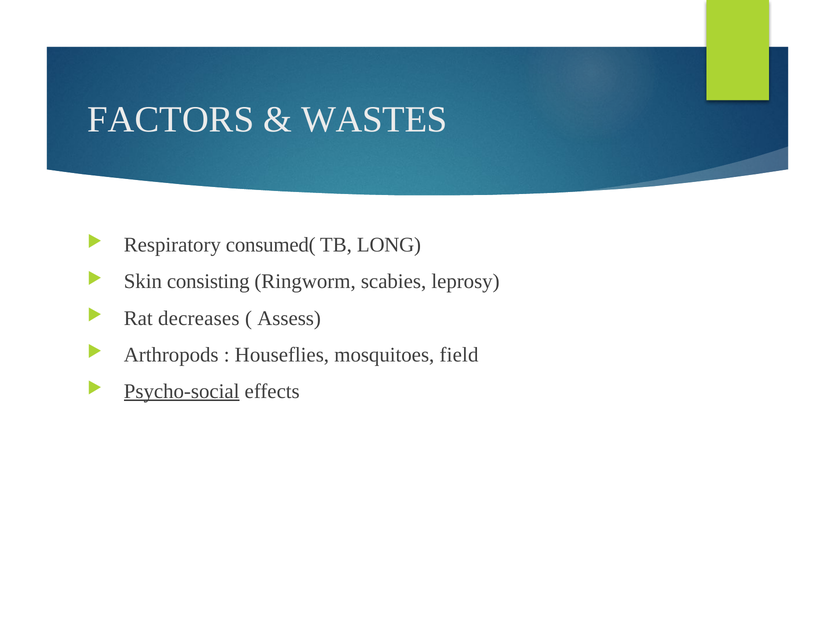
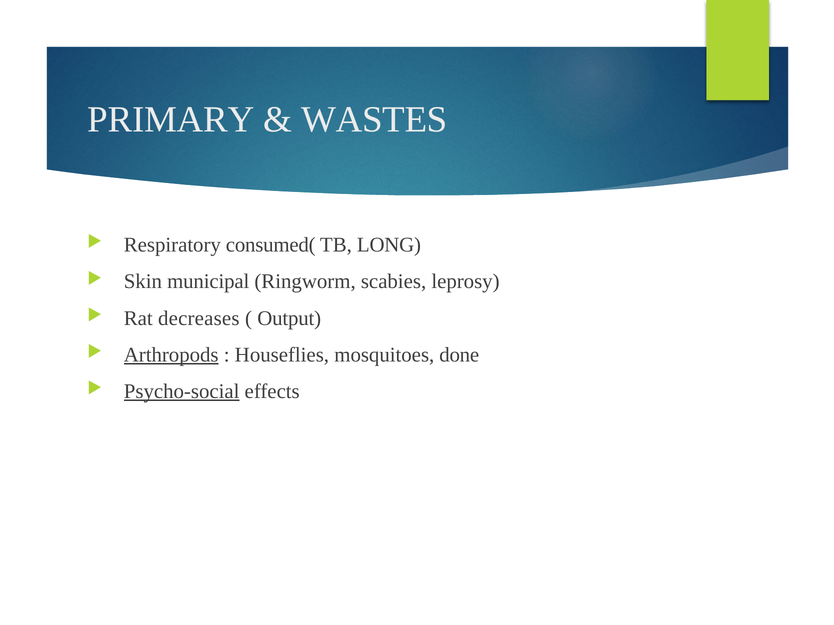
FACTORS: FACTORS -> PRIMARY
consisting: consisting -> municipal
Assess: Assess -> Output
Arthropods underline: none -> present
field: field -> done
